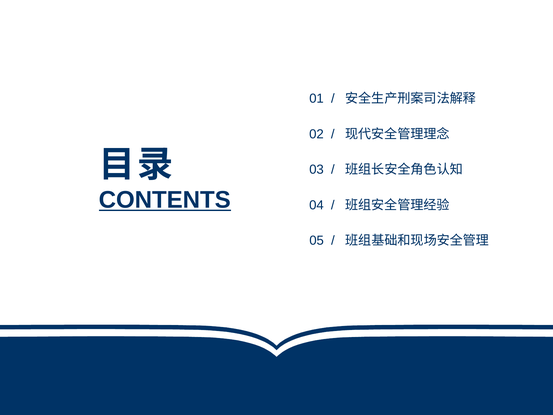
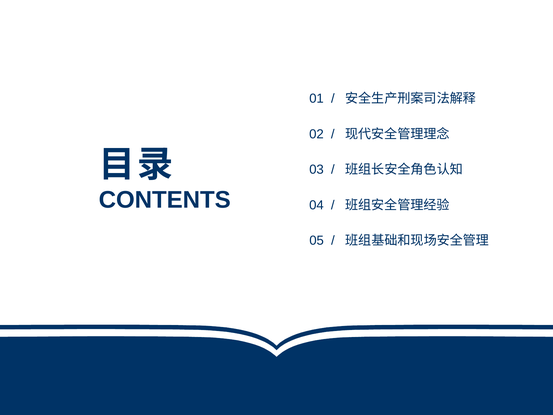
CONTENTS underline: present -> none
